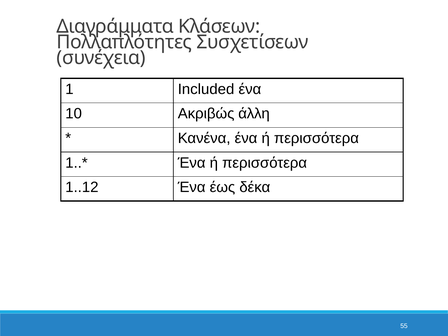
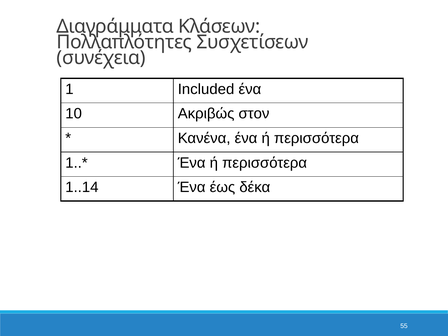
άλλη: άλλη -> στον
1..12: 1..12 -> 1..14
